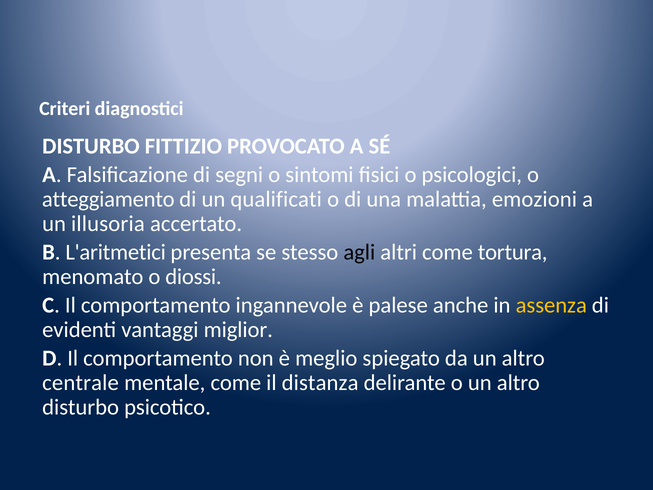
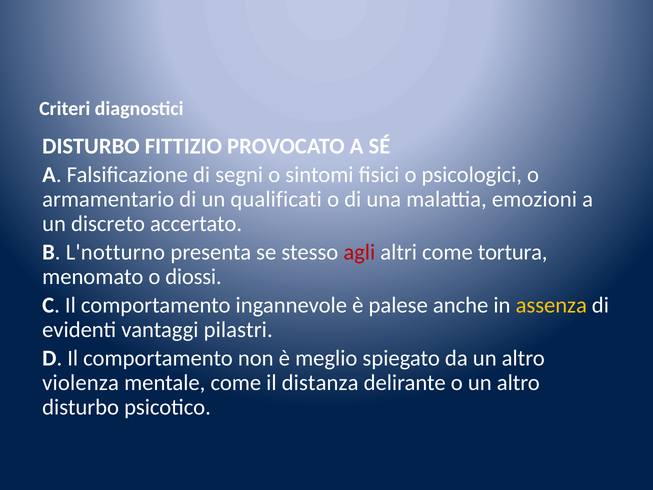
atteggiamento: atteggiamento -> armamentario
illusoria: illusoria -> discreto
L'aritmetici: L'aritmetici -> L'notturno
agli colour: black -> red
miglior: miglior -> pilastri
centrale: centrale -> violenza
